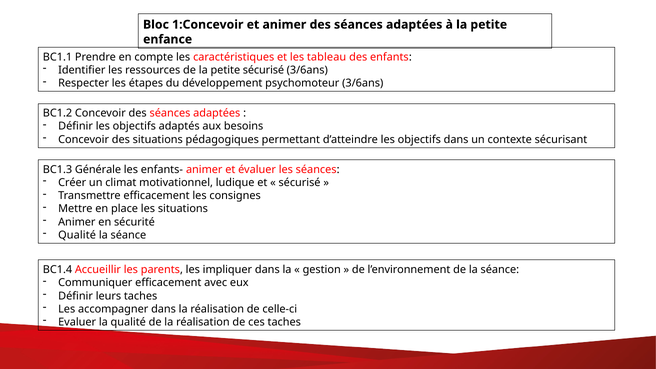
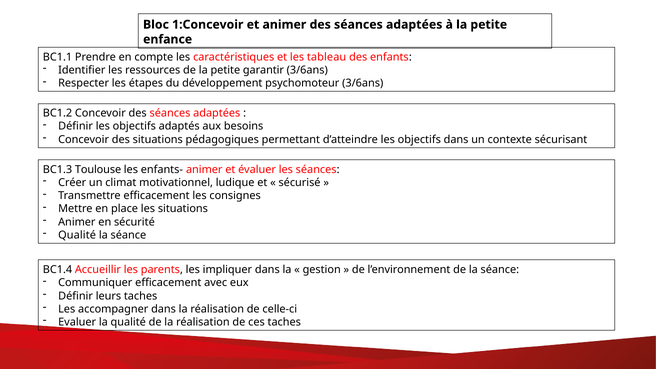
petite sécurisé: sécurisé -> garantir
Générale: Générale -> Toulouse
